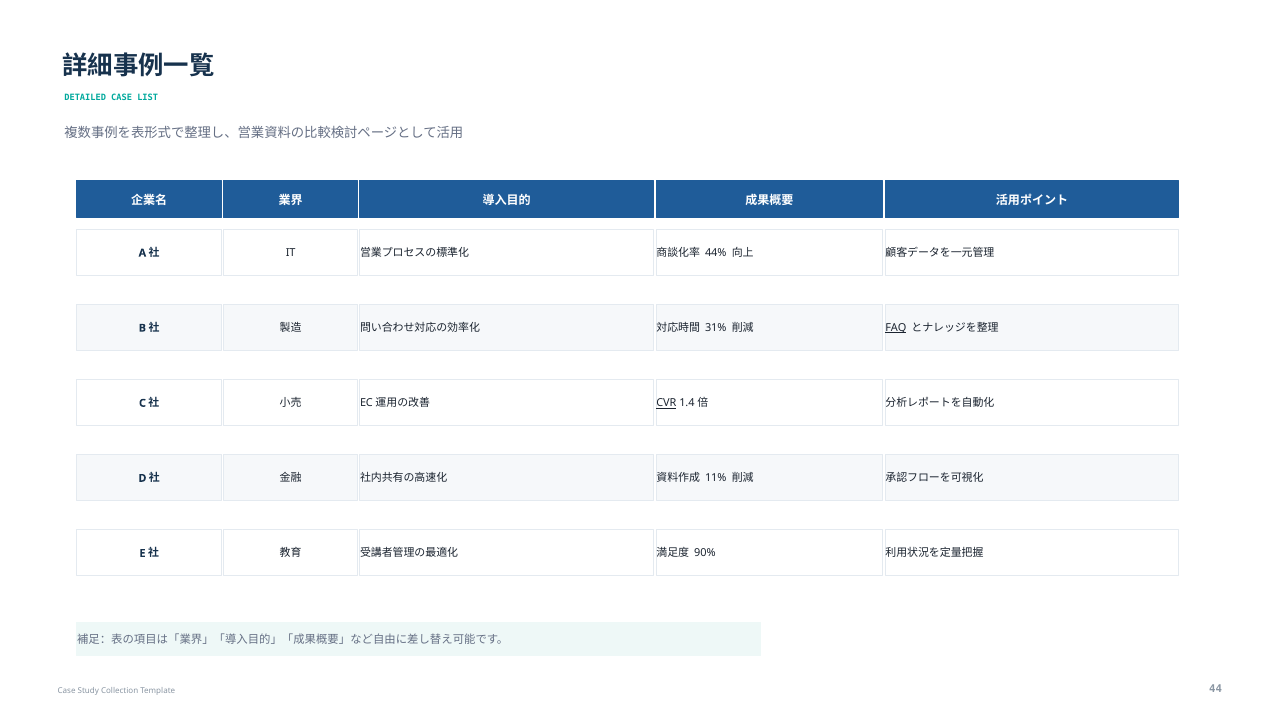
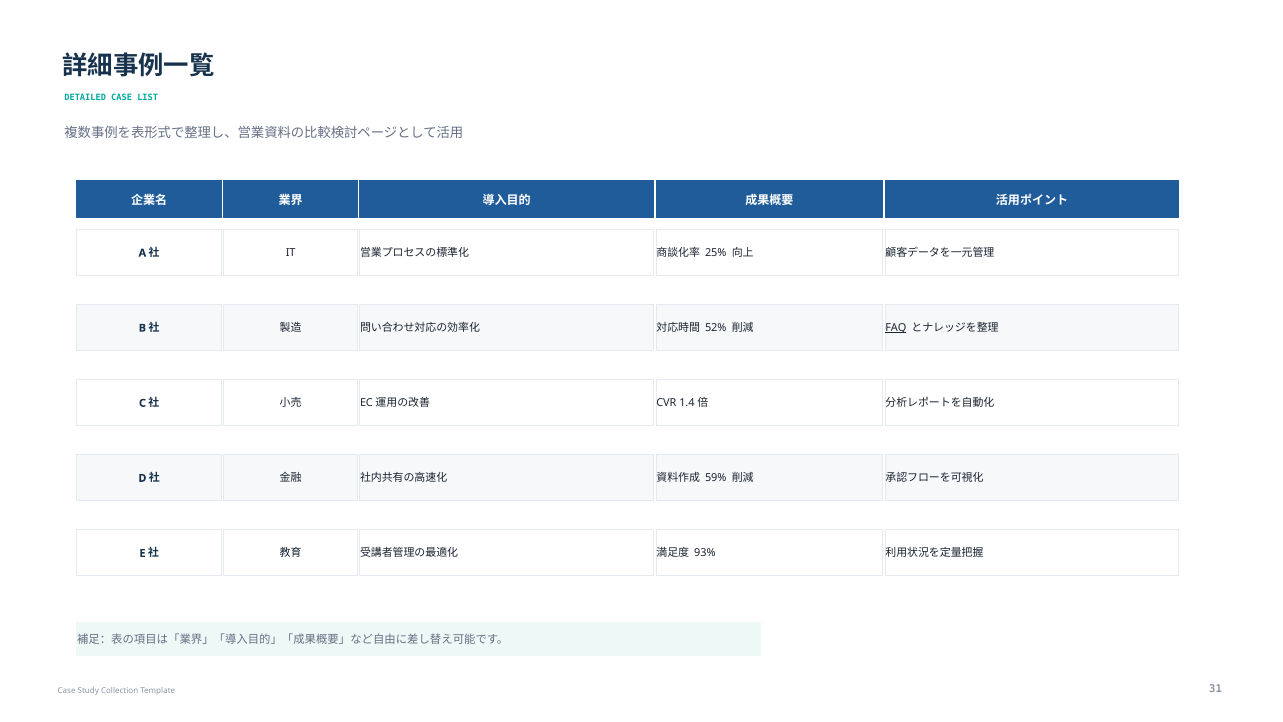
44%: 44% -> 25%
31%: 31% -> 52%
CVR underline: present -> none
11%: 11% -> 59%
90%: 90% -> 93%
44: 44 -> 31
